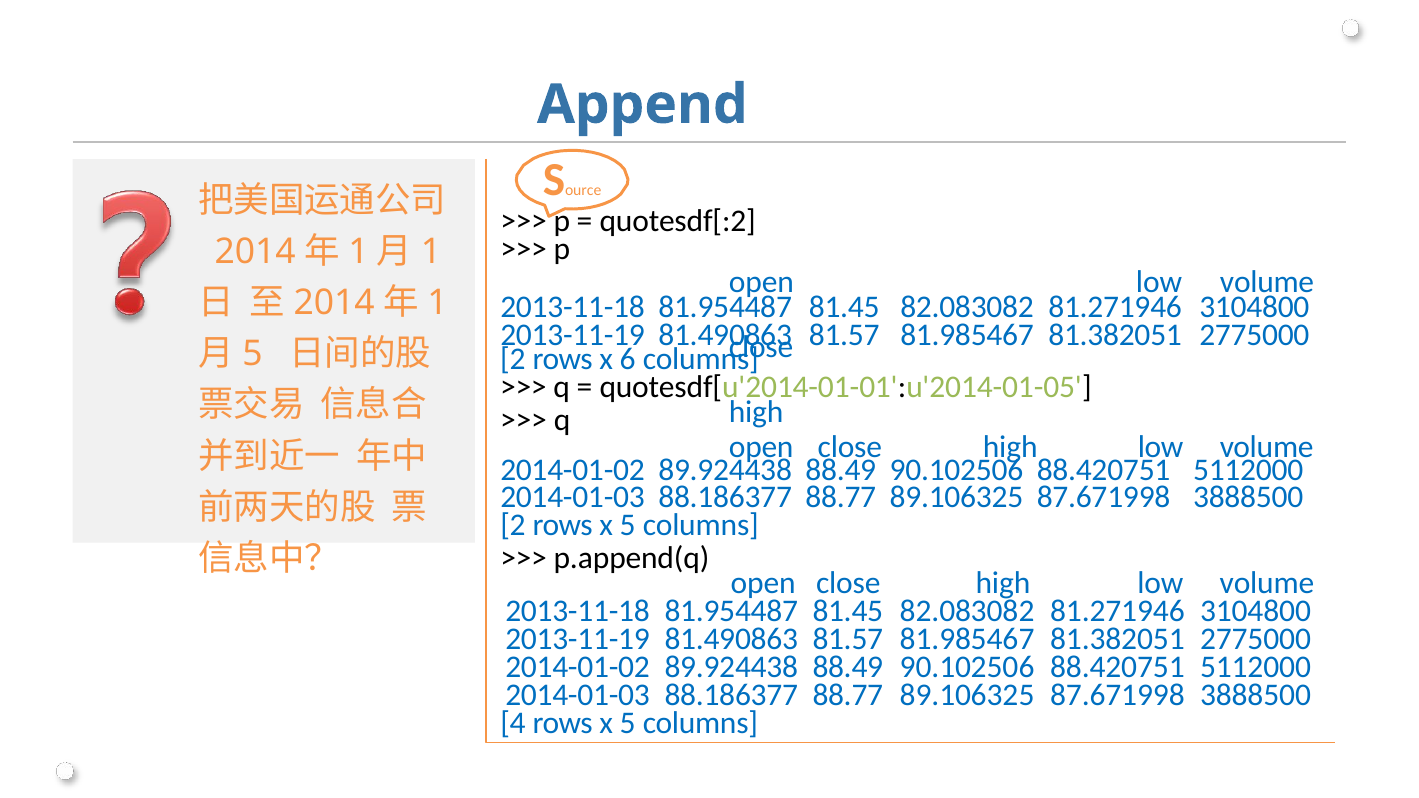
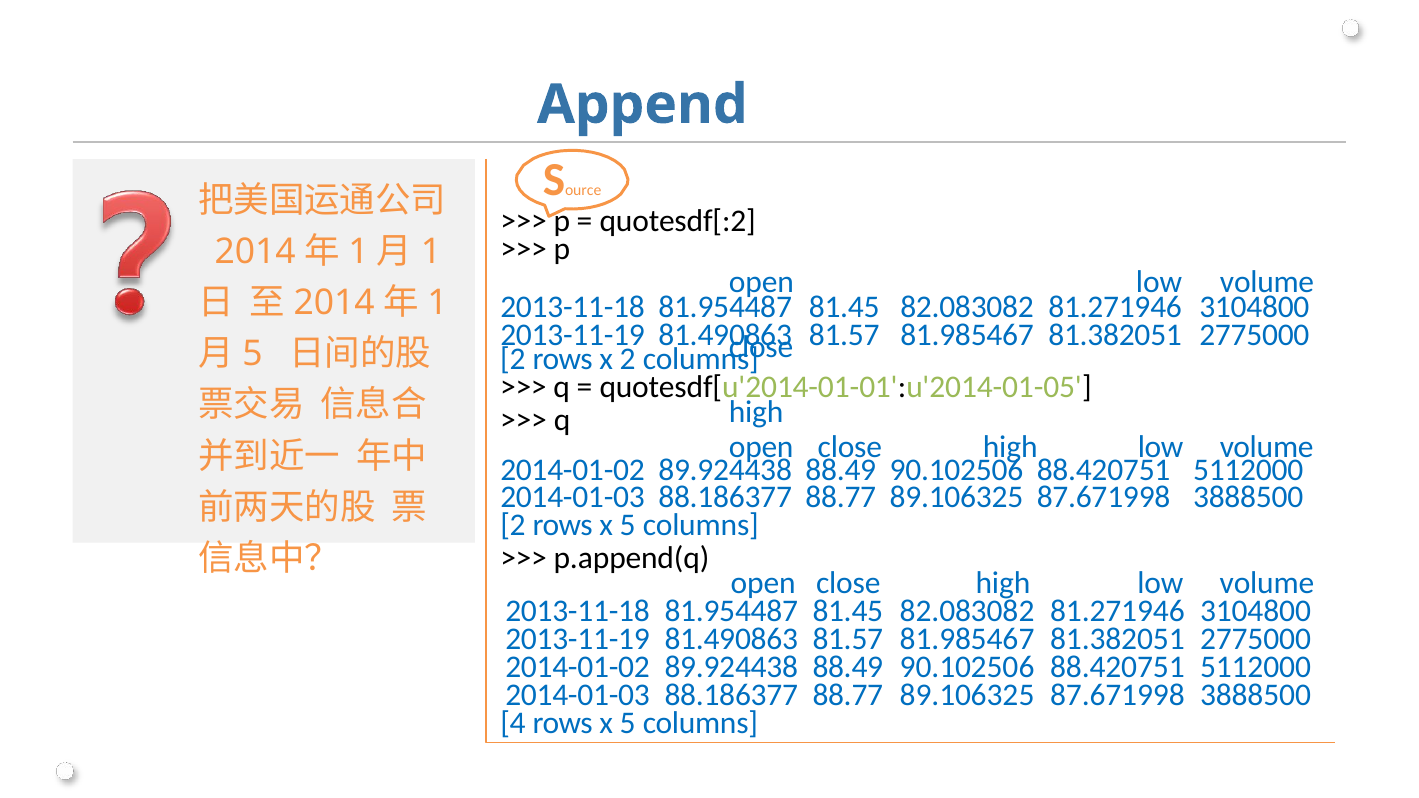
x 6: 6 -> 2
